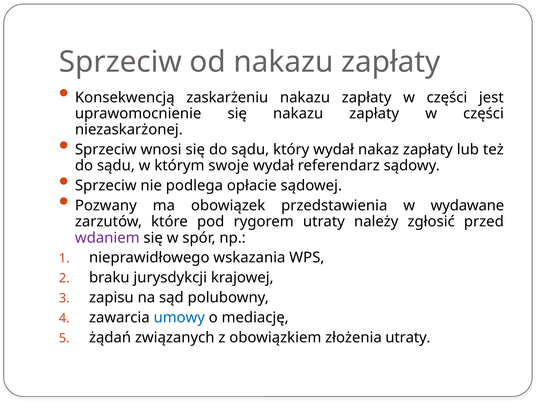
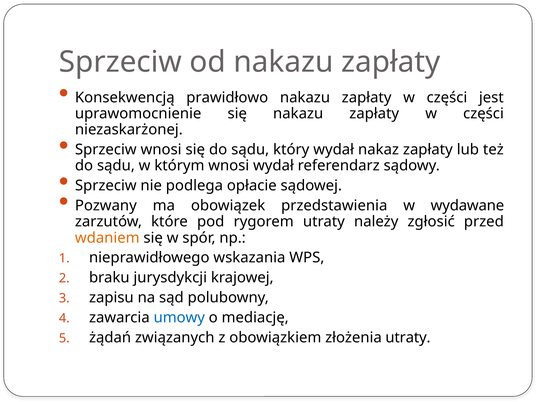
zaskarżeniu: zaskarżeniu -> prawidłowo
którym swoje: swoje -> wnosi
wdaniem colour: purple -> orange
